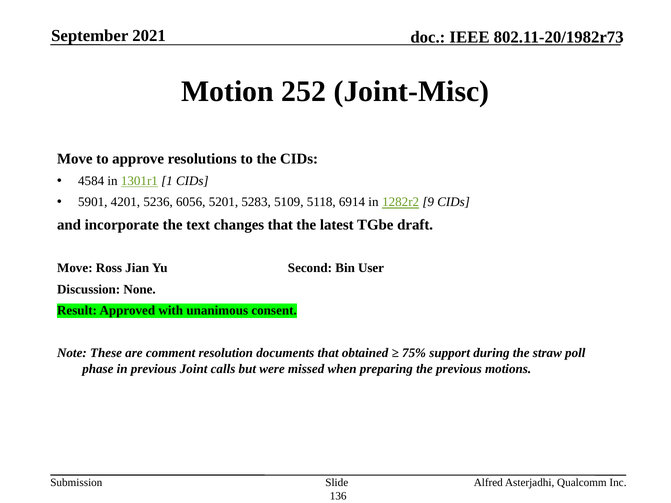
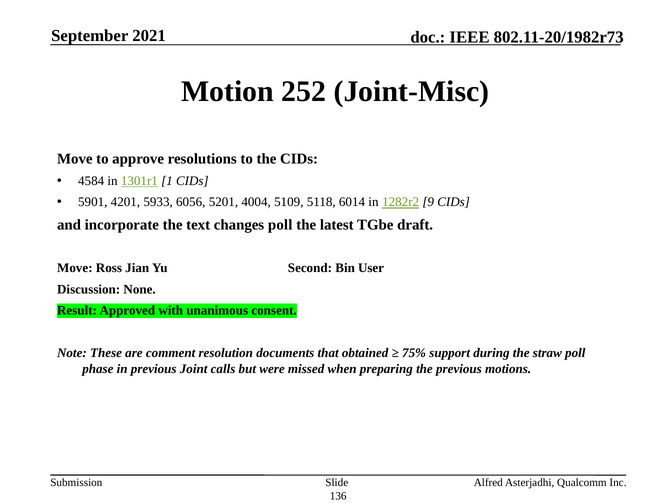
5236: 5236 -> 5933
5283: 5283 -> 4004
6914: 6914 -> 6014
changes that: that -> poll
